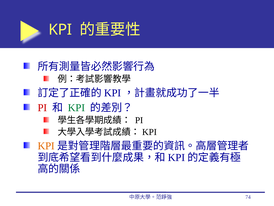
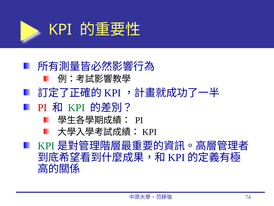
KPI at (46, 146) colour: orange -> green
